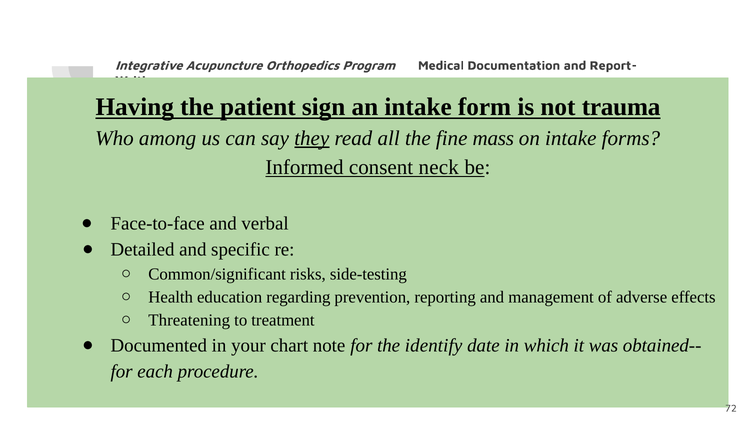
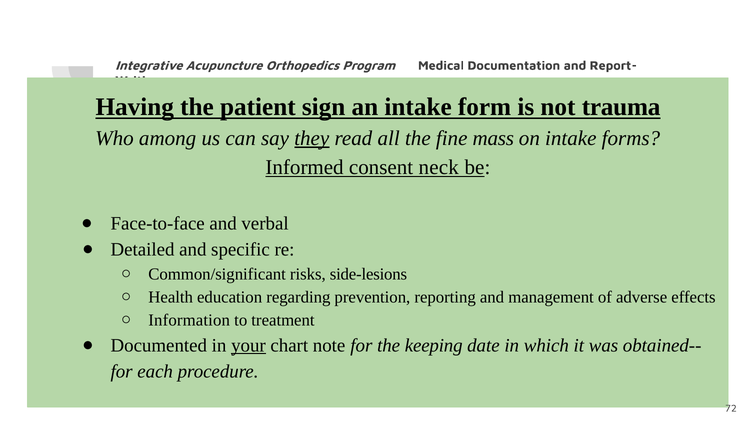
side-testing: side-testing -> side-lesions
Threatening: Threatening -> Information
your underline: none -> present
identify: identify -> keeping
